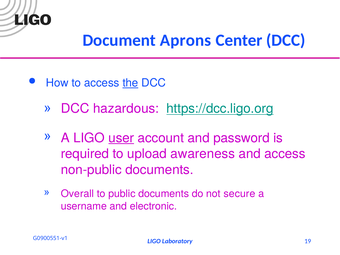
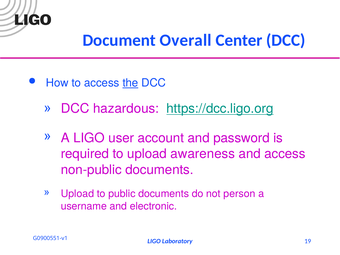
Aprons: Aprons -> Overall
user underline: present -> none
Overall at (77, 194): Overall -> Upload
secure: secure -> person
